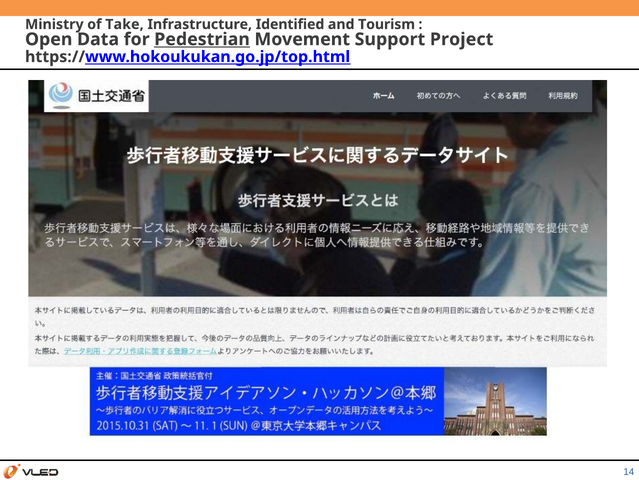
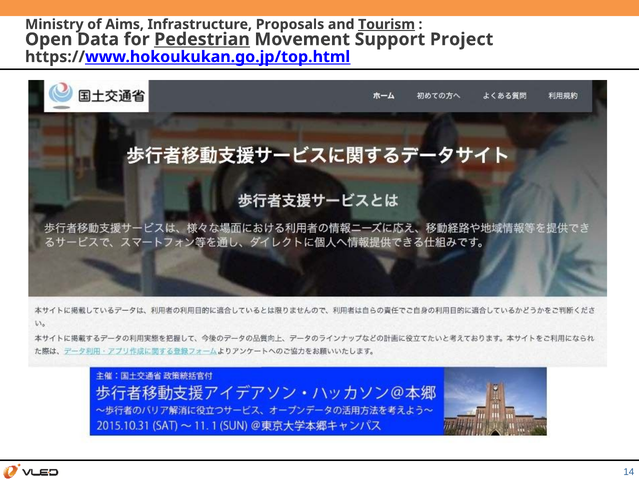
Take: Take -> Aims
Identified: Identified -> Proposals
Tourism underline: none -> present
